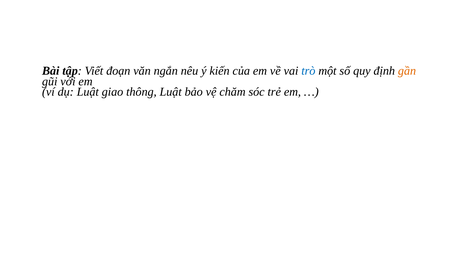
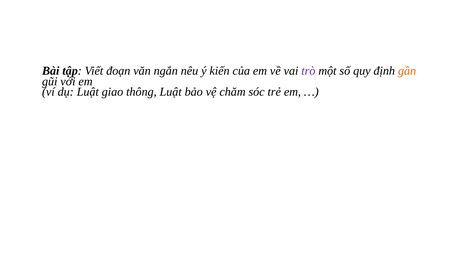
trò colour: blue -> purple
